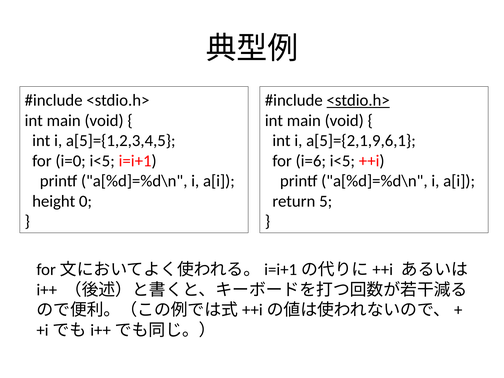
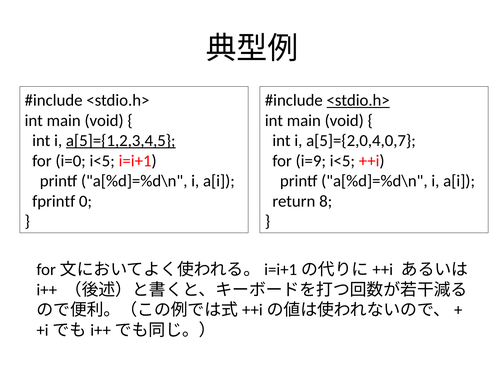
a[5]={1,2,3,4,5 underline: none -> present
a[5]={2,1,9,6,1: a[5]={2,1,9,6,1 -> a[5]={2,0,4,0,7
i=6: i=6 -> i=9
height: height -> fprintf
5: 5 -> 8
